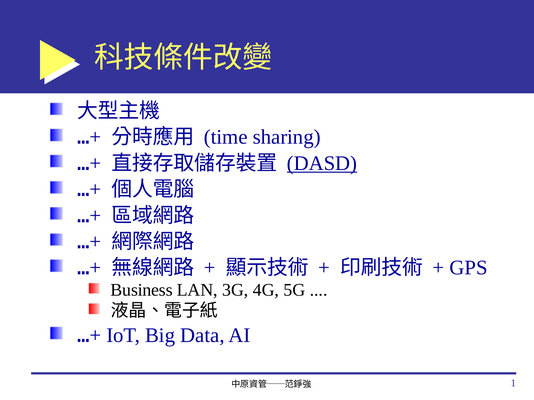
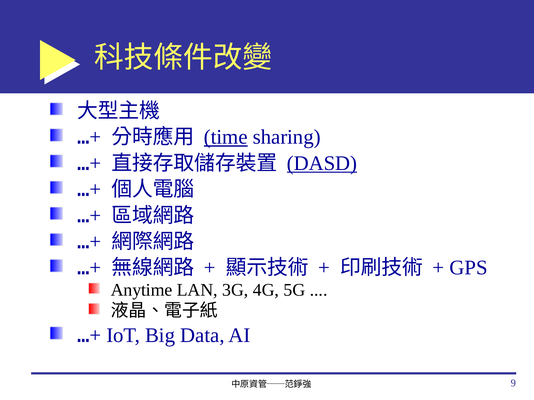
time underline: none -> present
Business: Business -> Anytime
1: 1 -> 9
